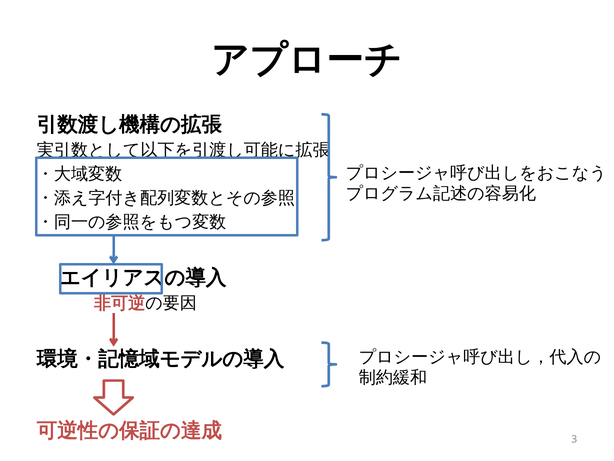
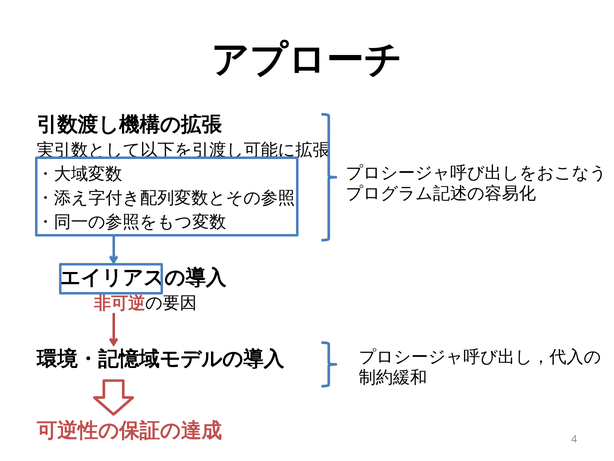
3: 3 -> 4
